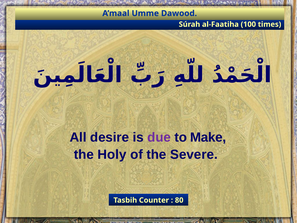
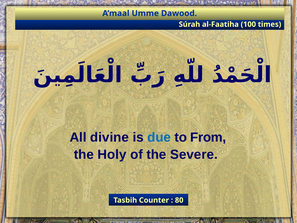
desire: desire -> divine
due colour: purple -> blue
Make: Make -> From
